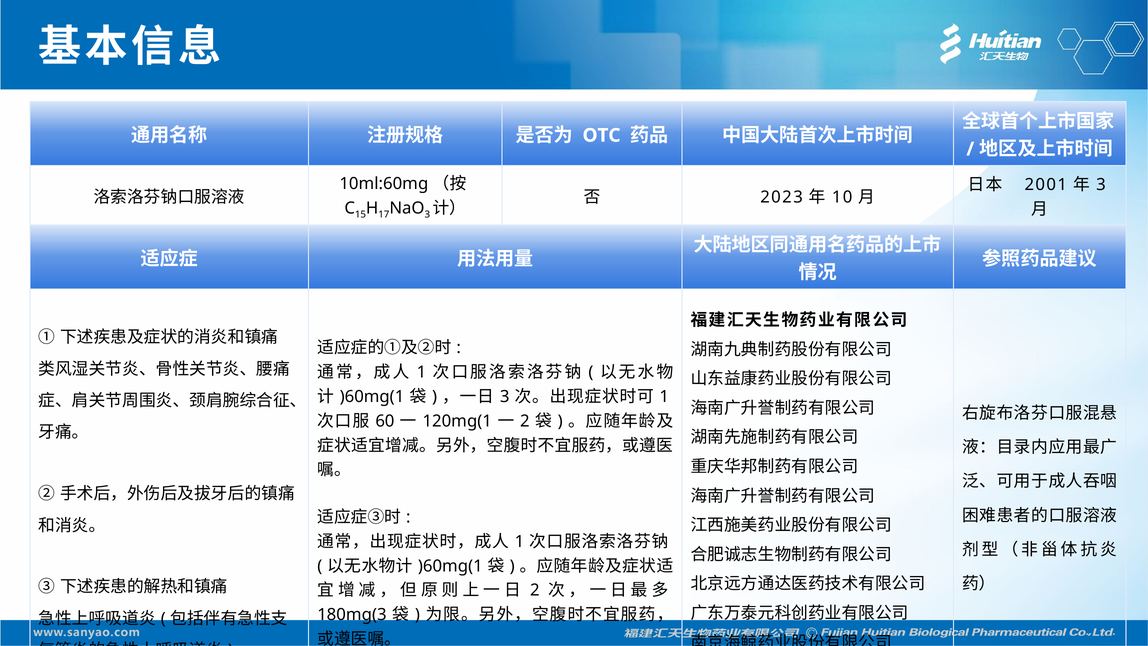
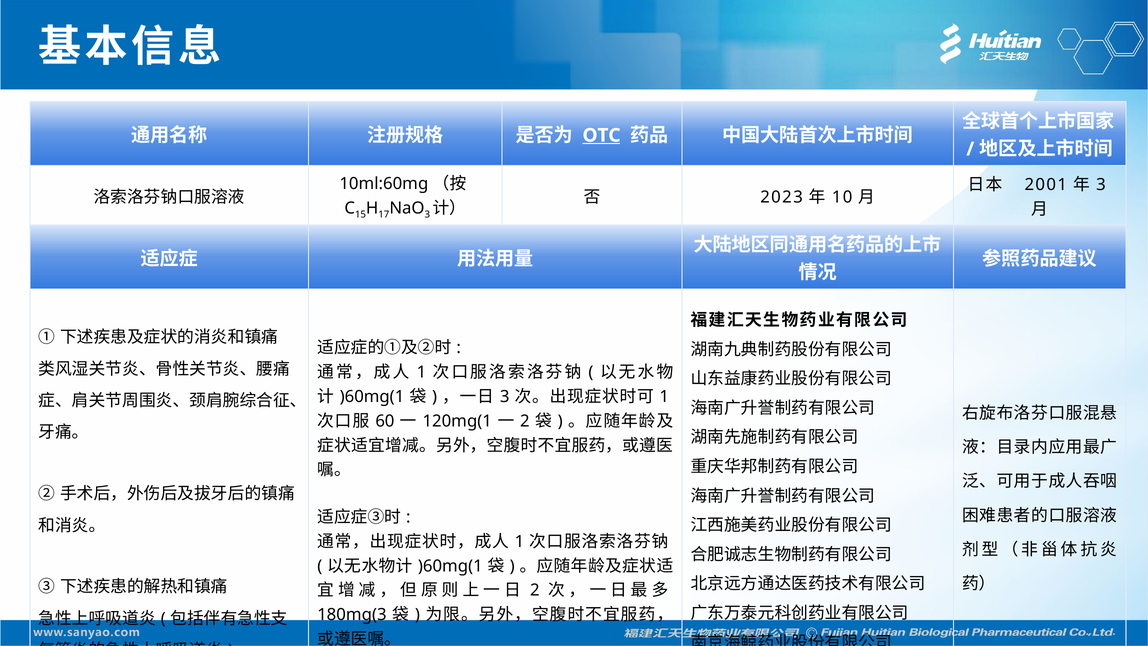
OTC underline: none -> present
